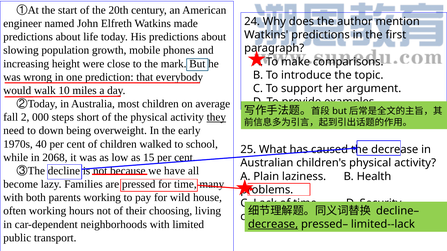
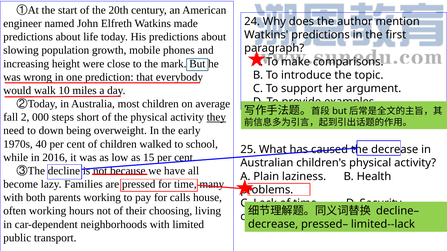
2068: 2068 -> 2016
wild: wild -> calls
decrease at (273, 225) underline: present -> none
